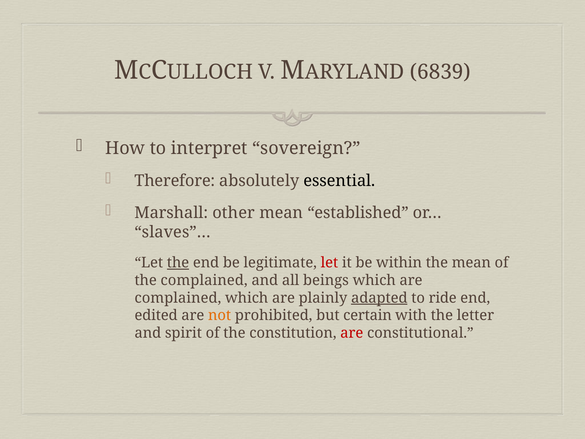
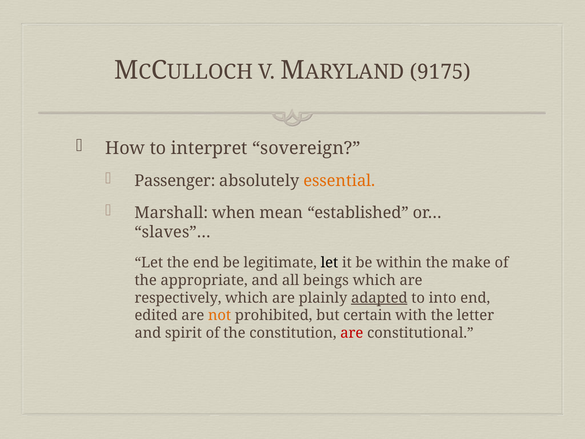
6839: 6839 -> 9175
Therefore: Therefore -> Passenger
essential colour: black -> orange
other: other -> when
the at (178, 263) underline: present -> none
let at (329, 263) colour: red -> black
the mean: mean -> make
the complained: complained -> appropriate
complained at (178, 298): complained -> respectively
ride: ride -> into
